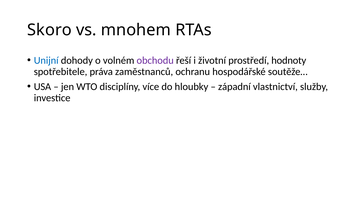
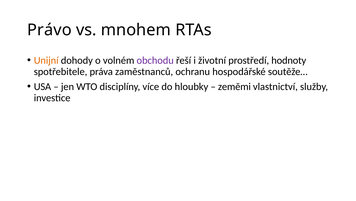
Skoro: Skoro -> Právo
Unijní colour: blue -> orange
západní: západní -> zeměmi
